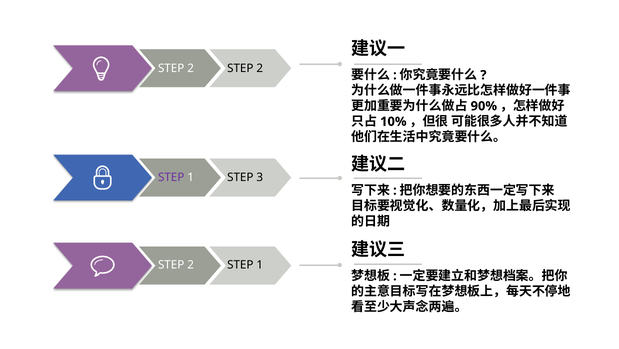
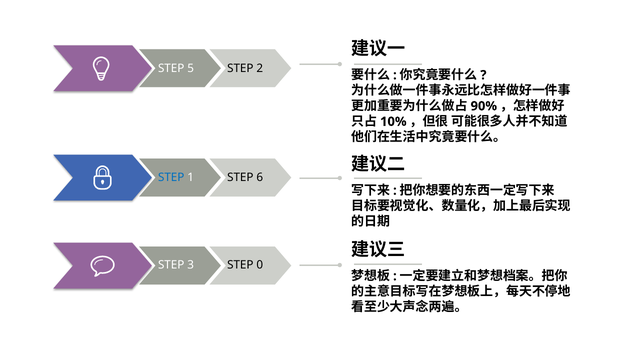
2 at (191, 68): 2 -> 5
STEP at (171, 177) colour: purple -> blue
3: 3 -> 6
2 at (191, 264): 2 -> 3
1 at (260, 264): 1 -> 0
